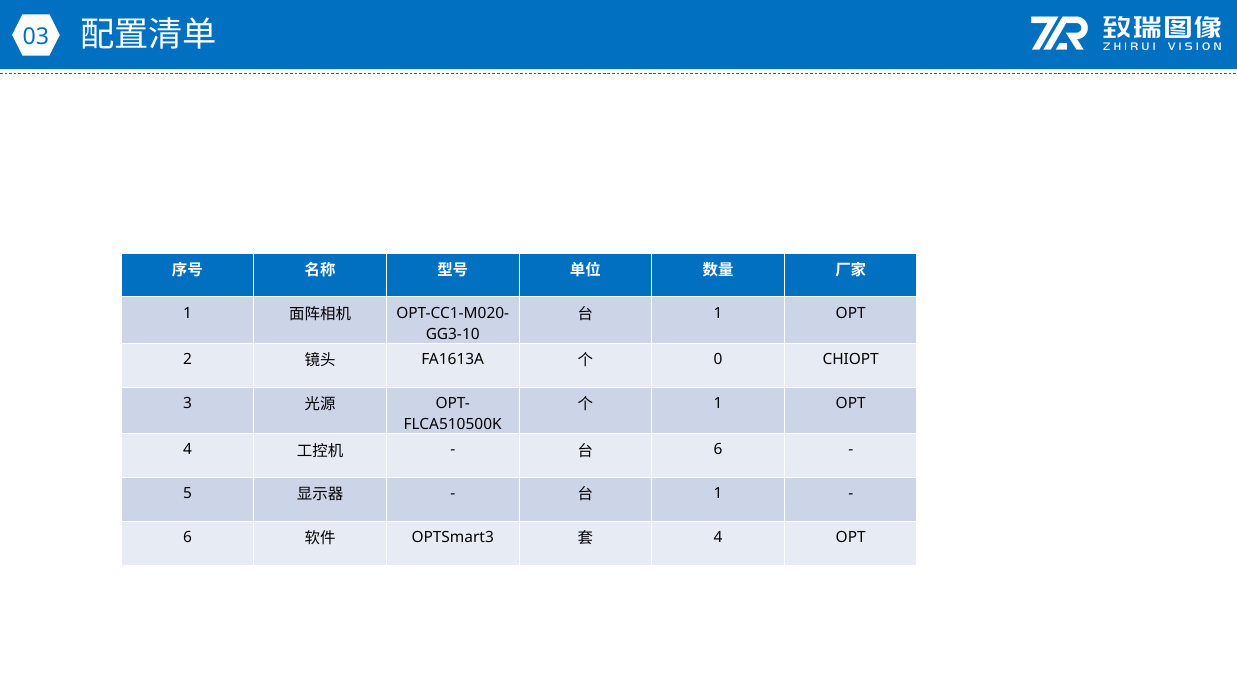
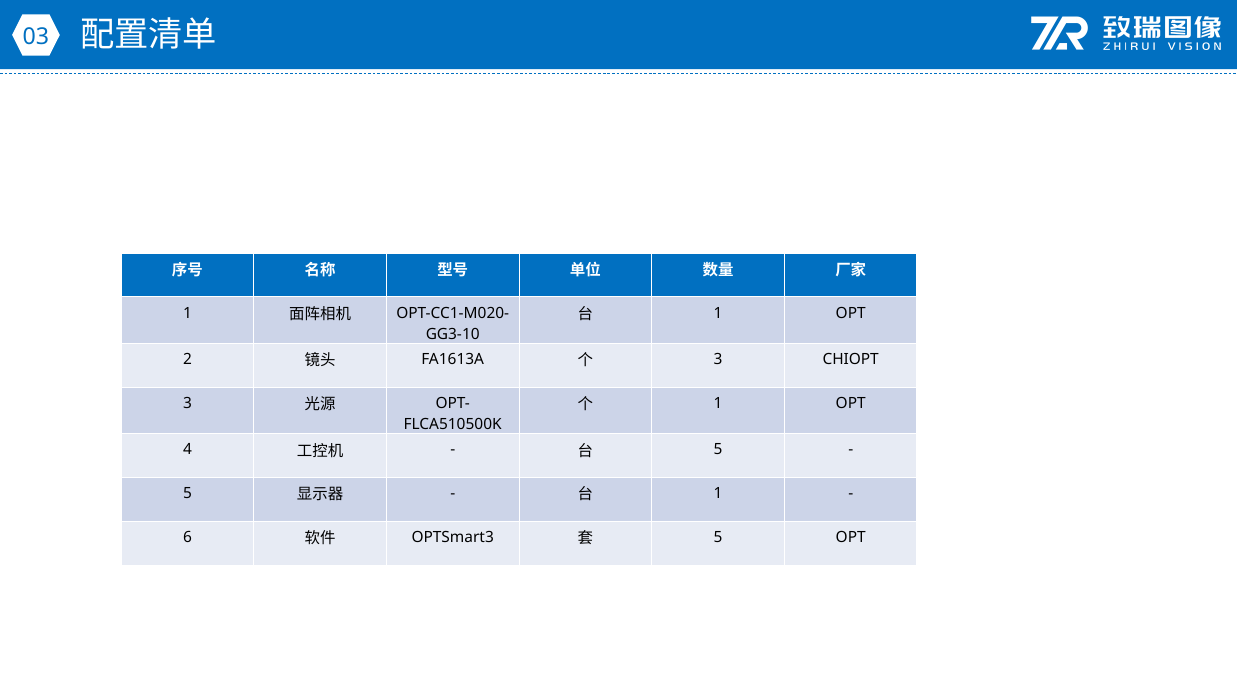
0 at (718, 359): 0 -> 3
6 at (718, 450): 6 -> 5
4 at (718, 537): 4 -> 5
